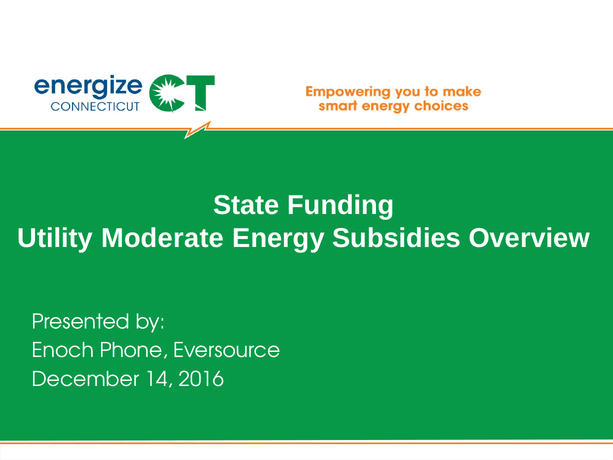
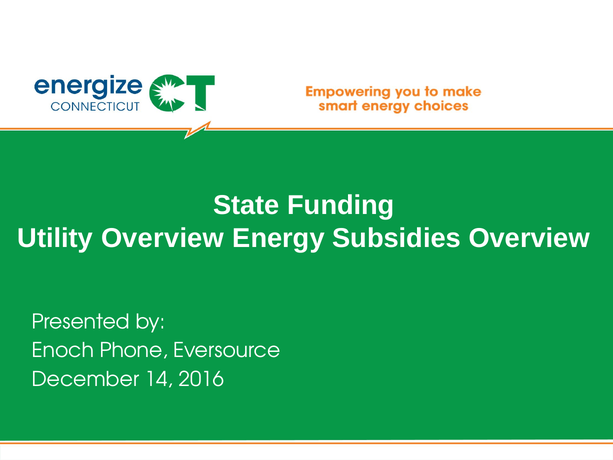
Utility Moderate: Moderate -> Overview
